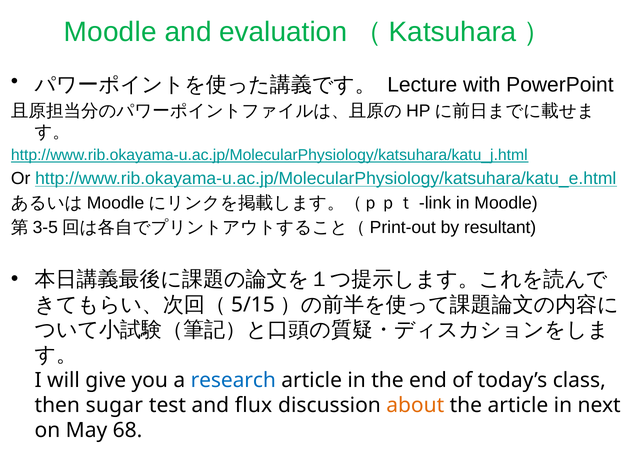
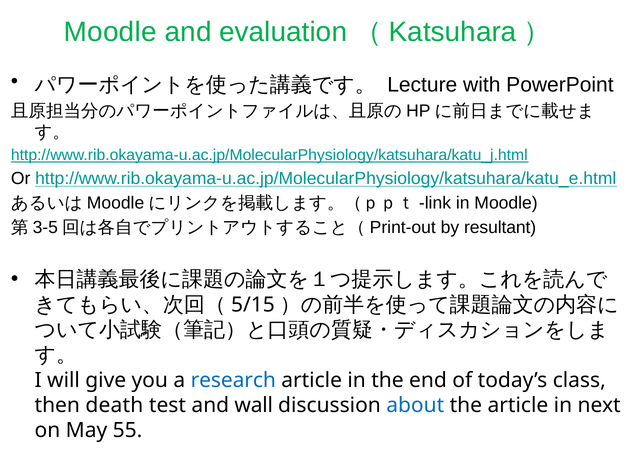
sugar: sugar -> death
flux: flux -> wall
about colour: orange -> blue
68: 68 -> 55
